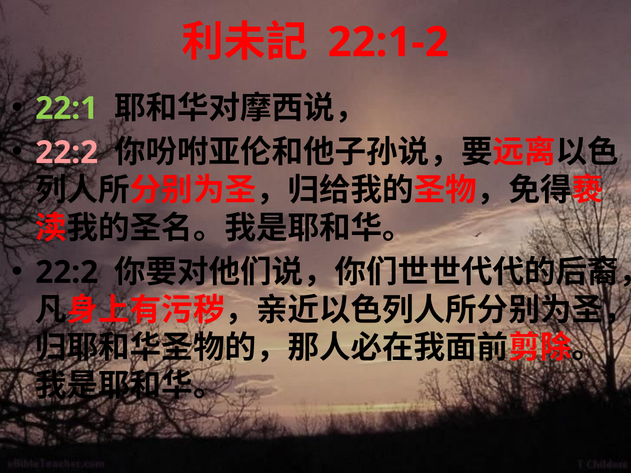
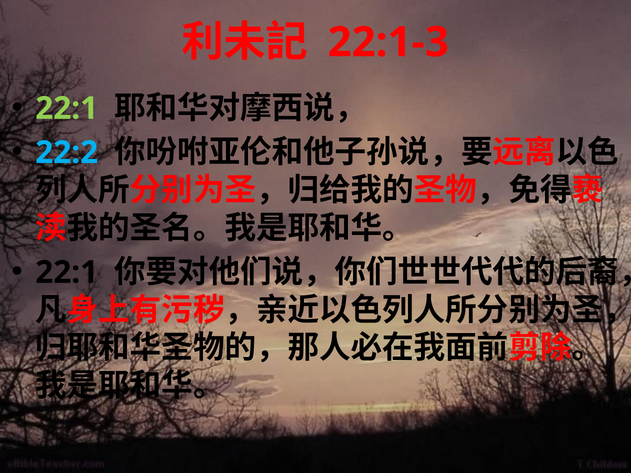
22:1-2: 22:1-2 -> 22:1-3
22:2 at (67, 153) colour: pink -> light blue
22:2 at (67, 272): 22:2 -> 22:1
